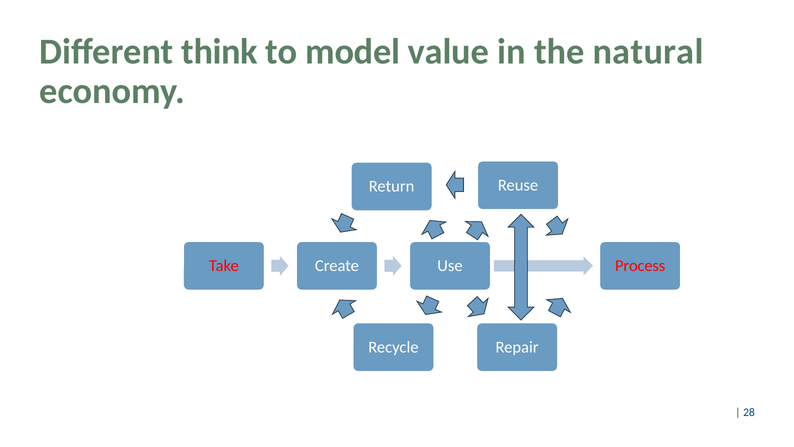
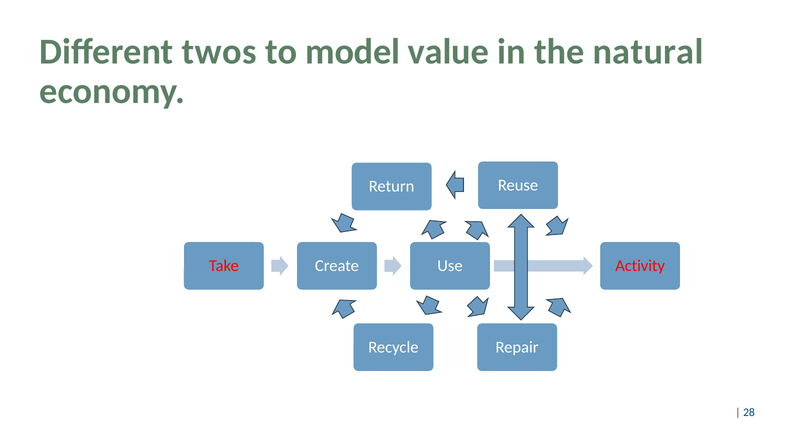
think: think -> twos
Process: Process -> Activity
